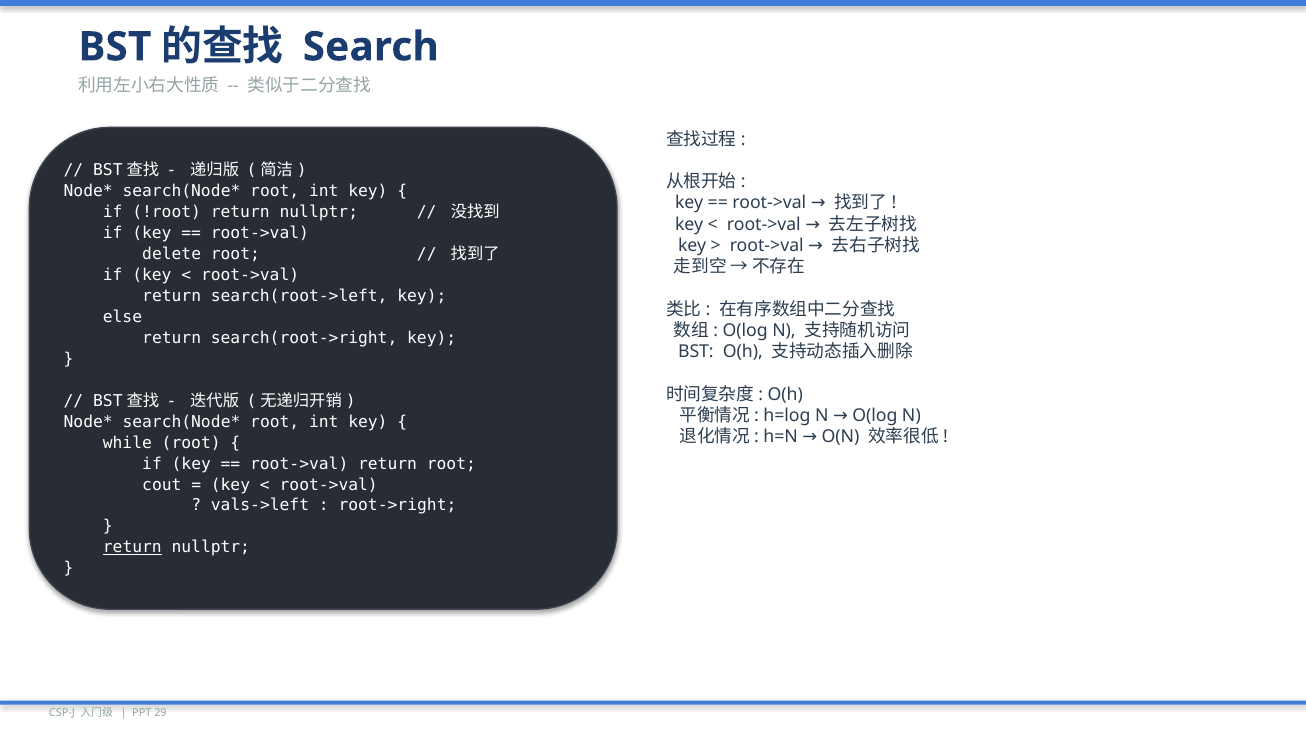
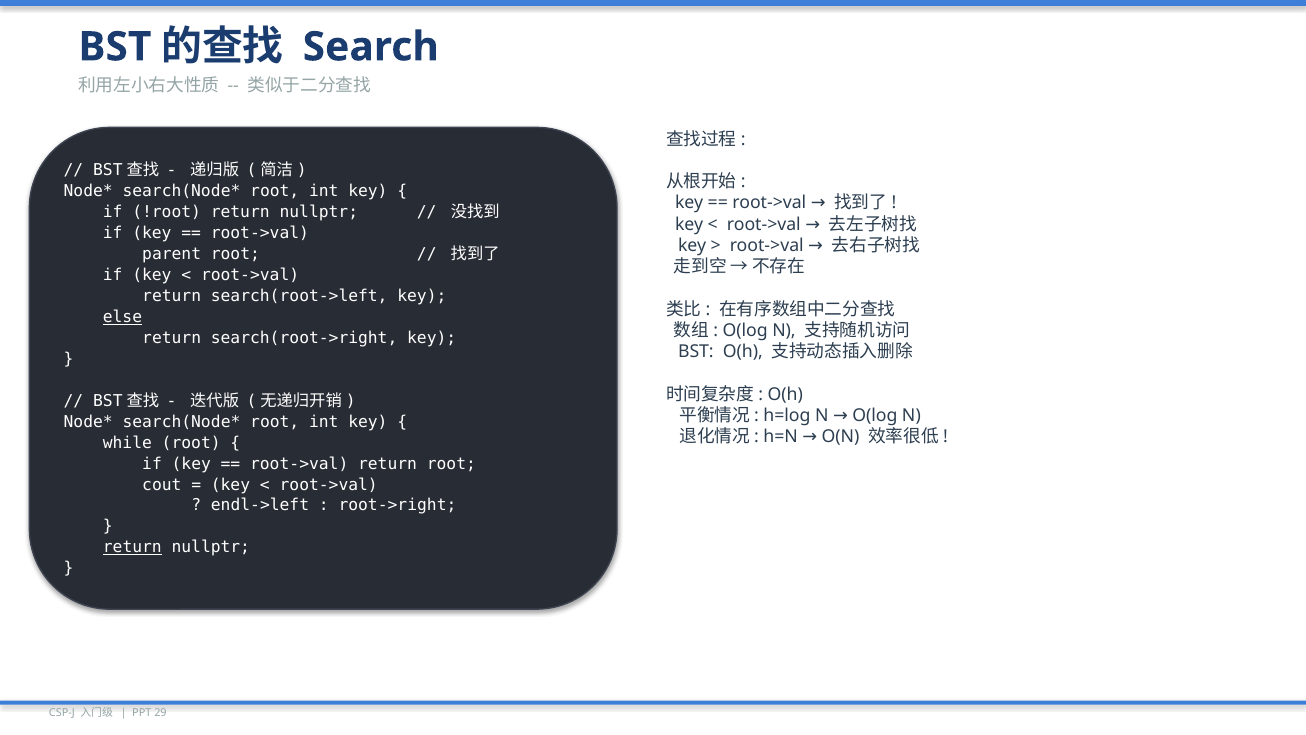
delete: delete -> parent
else underline: none -> present
vals->left: vals->left -> endl->left
